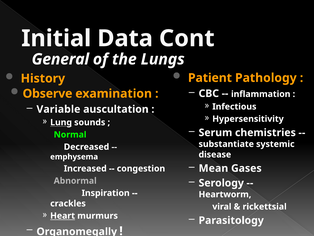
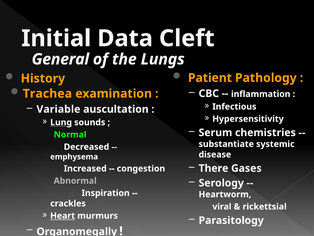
Cont: Cont -> Cleft
Observe: Observe -> Trachea
Mean: Mean -> There
